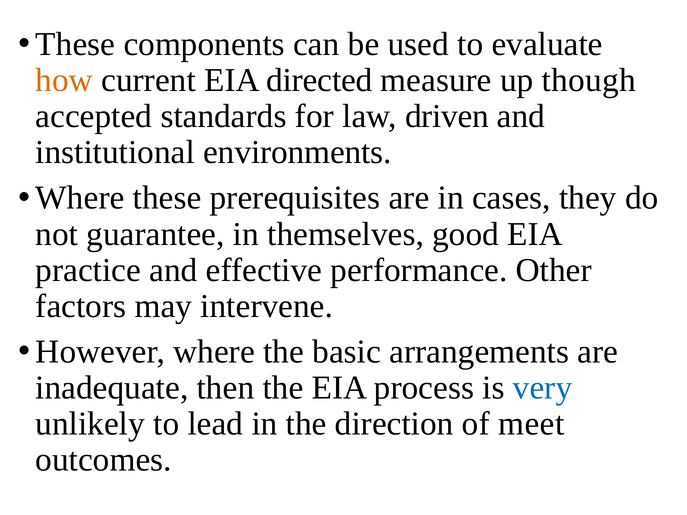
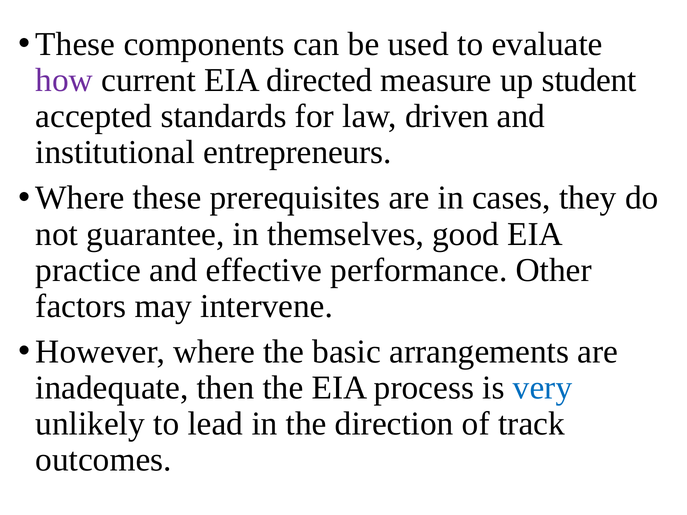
how colour: orange -> purple
though: though -> student
environments: environments -> entrepreneurs
meet: meet -> track
